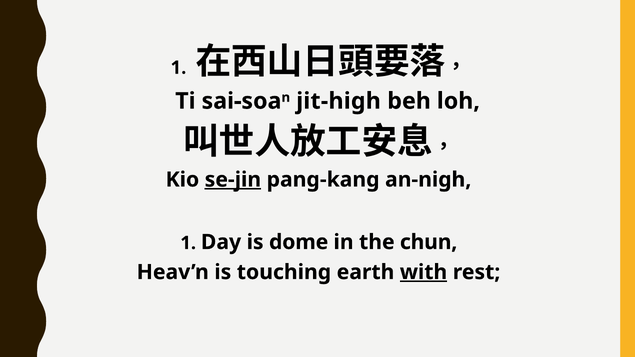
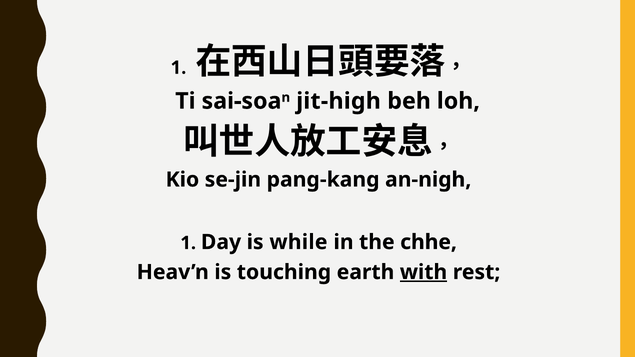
se-jin underline: present -> none
dome: dome -> while
chun: chun -> chhe
